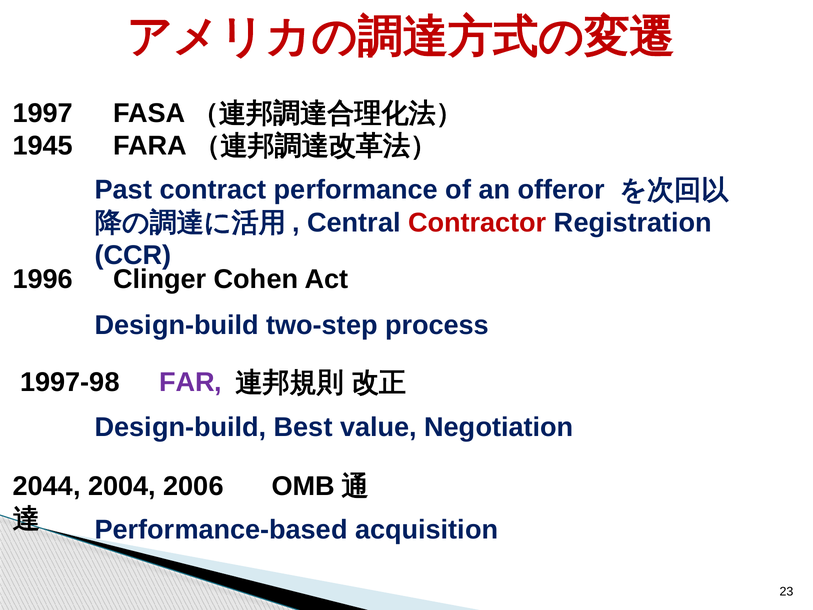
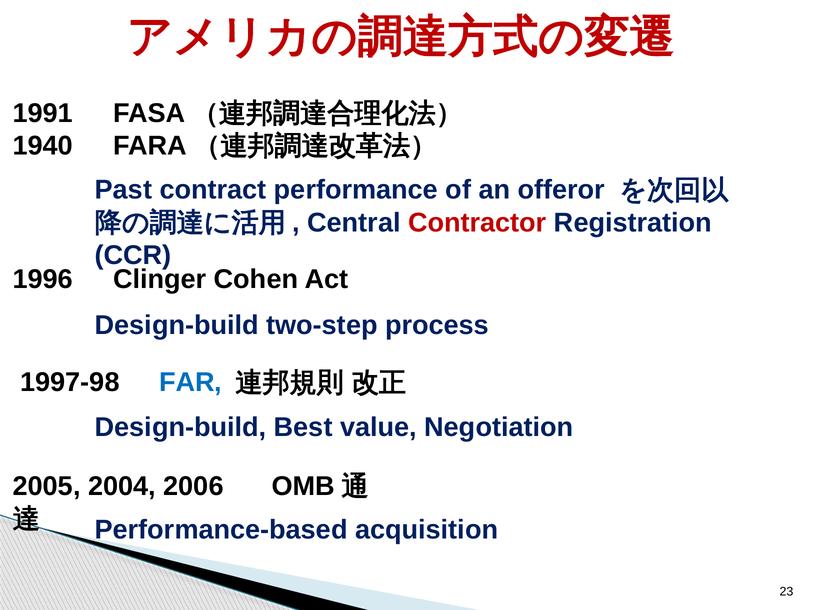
1997: 1997 -> 1991
1945: 1945 -> 1940
FAR colour: purple -> blue
2044: 2044 -> 2005
